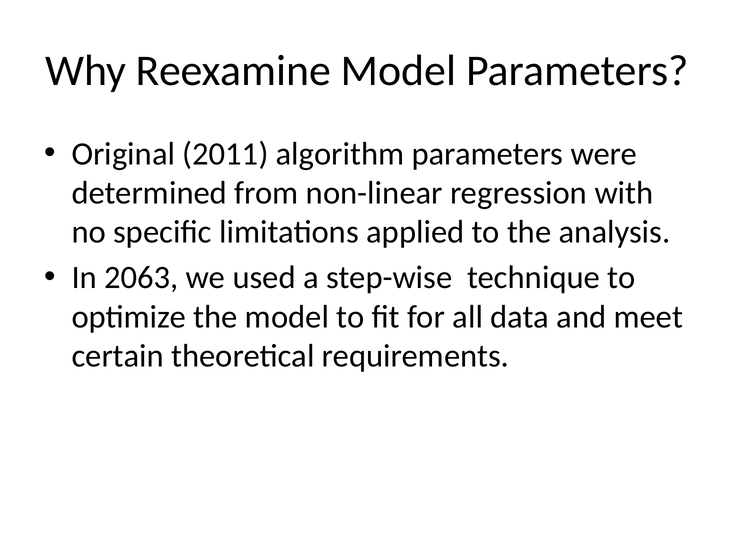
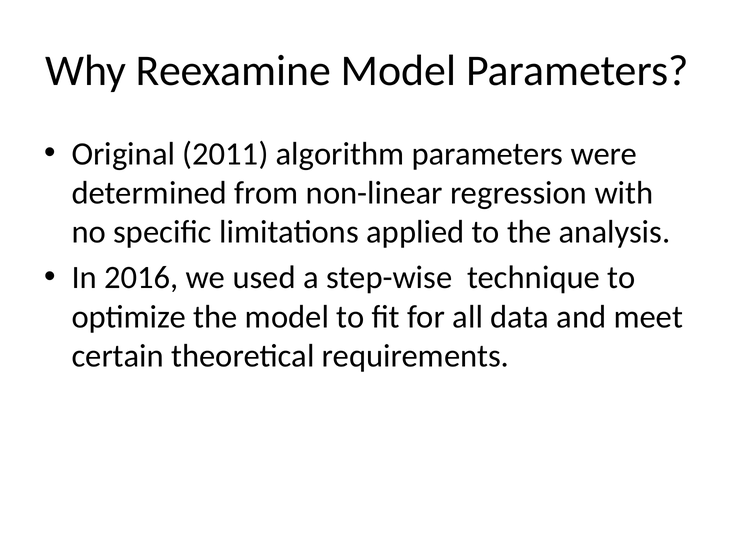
2063: 2063 -> 2016
